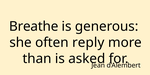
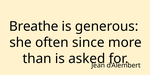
reply: reply -> since
